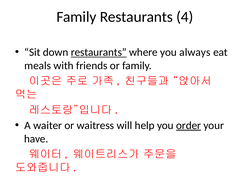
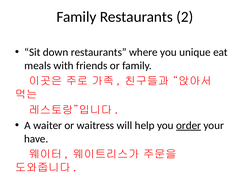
4: 4 -> 2
restaurants at (99, 52) underline: present -> none
always: always -> unique
